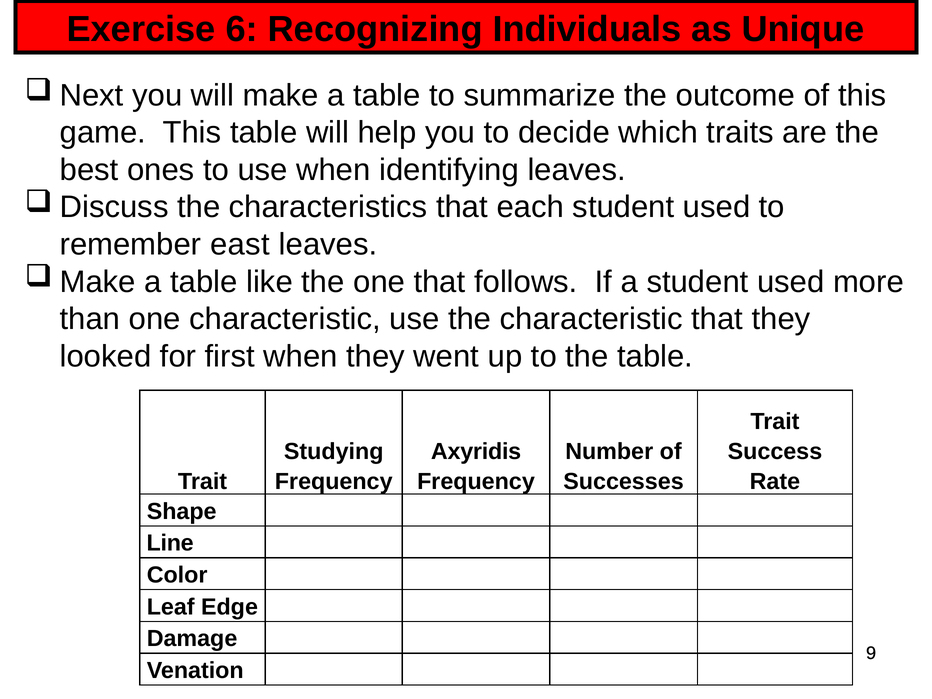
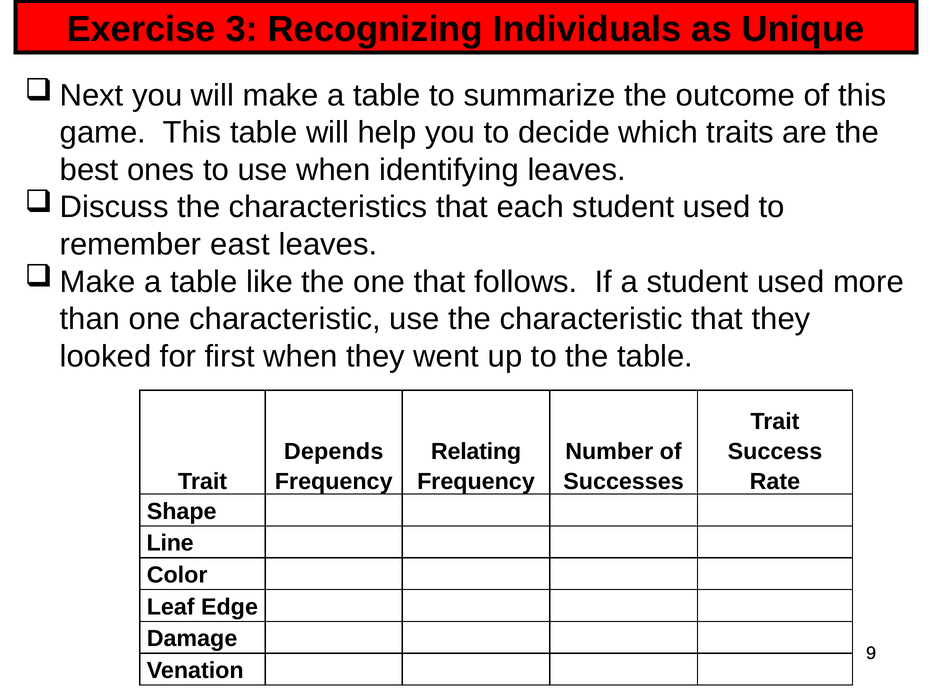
6: 6 -> 3
Studying: Studying -> Depends
Axyridis: Axyridis -> Relating
